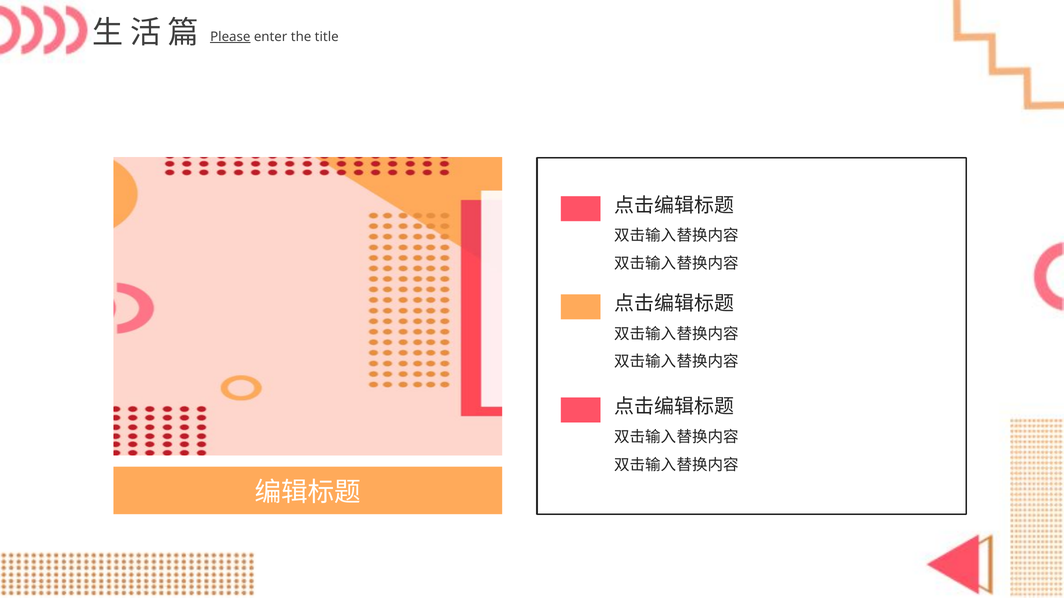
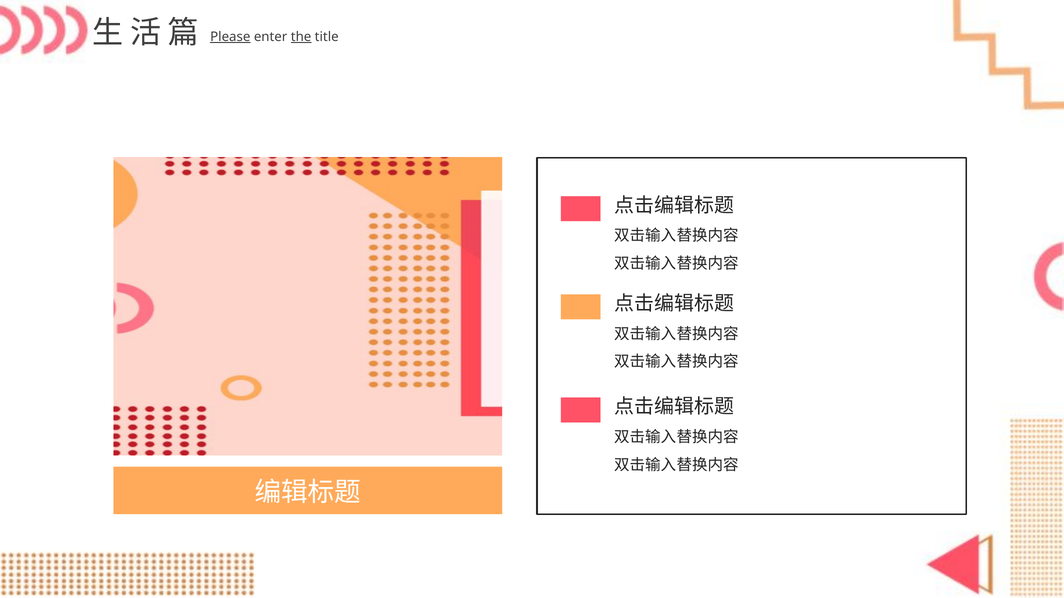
the underline: none -> present
